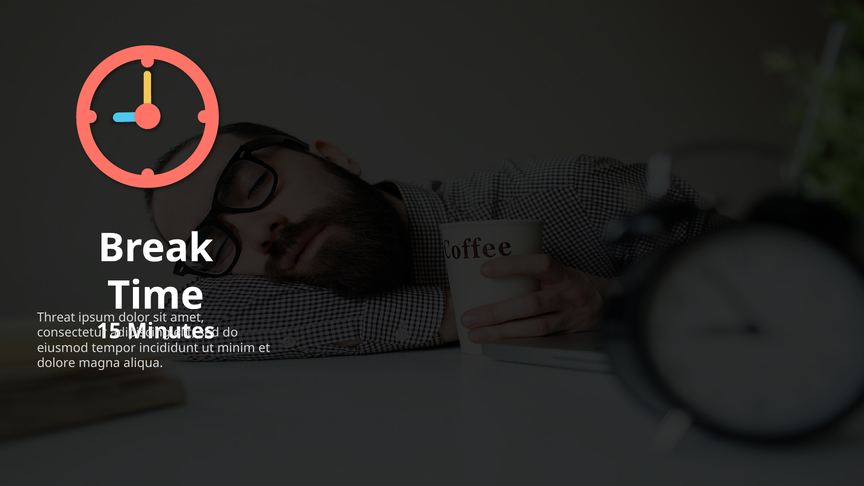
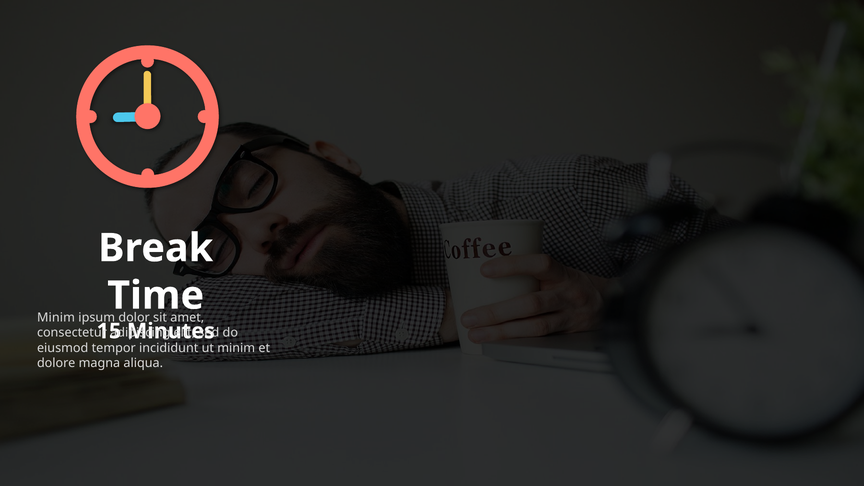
Threat at (56, 318): Threat -> Minim
